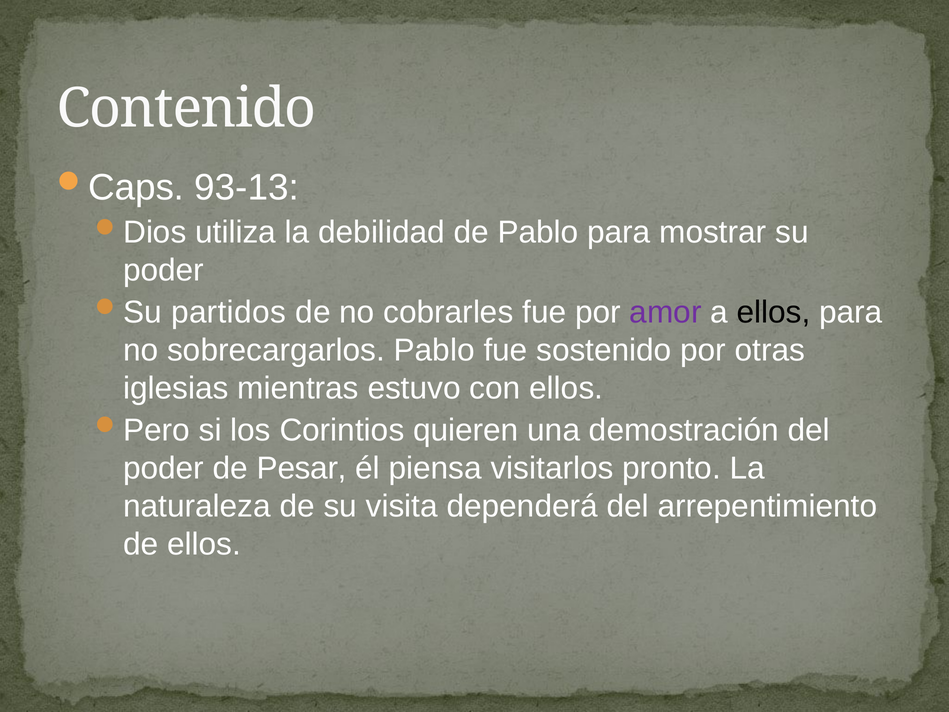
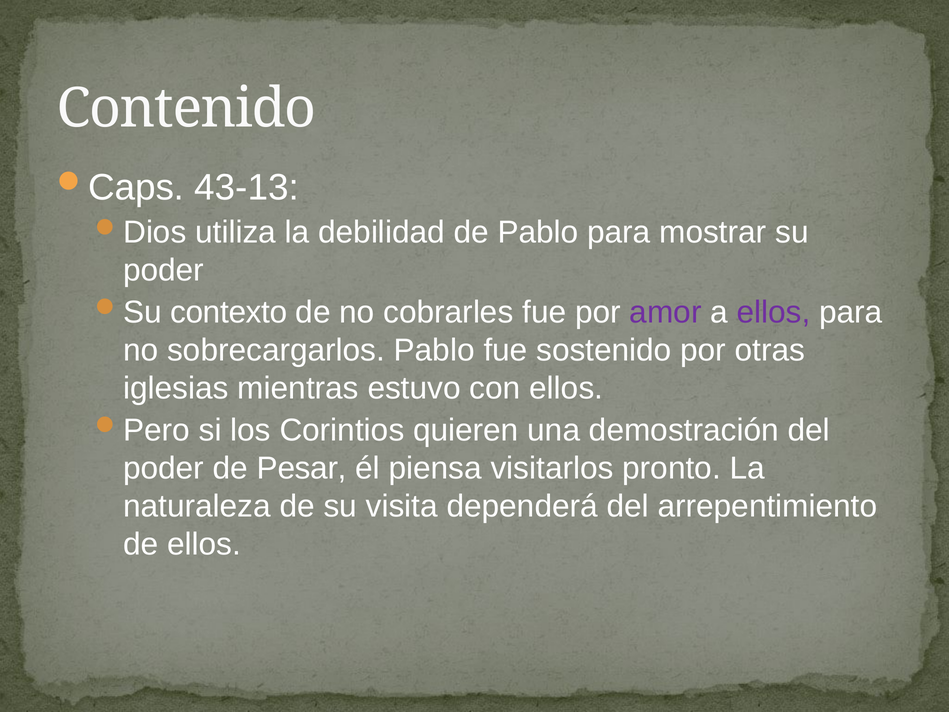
93-13: 93-13 -> 43-13
partidos: partidos -> contexto
ellos at (774, 312) colour: black -> purple
